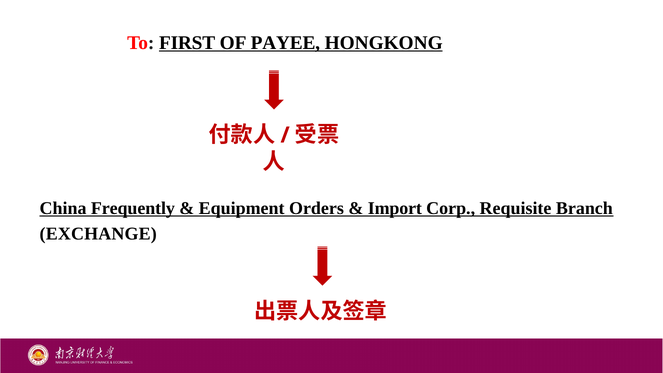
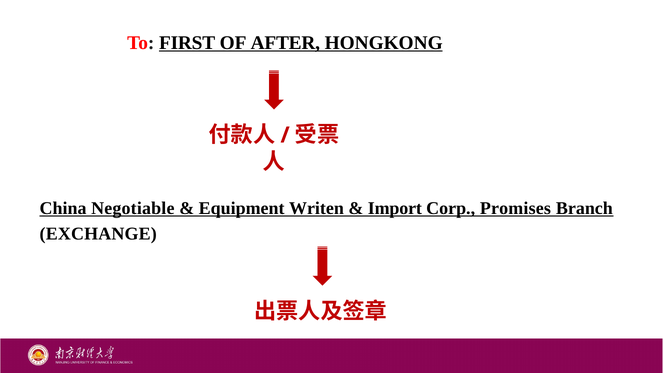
PAYEE: PAYEE -> AFTER
Frequently: Frequently -> Negotiable
Orders: Orders -> Writen
Requisite: Requisite -> Promises
